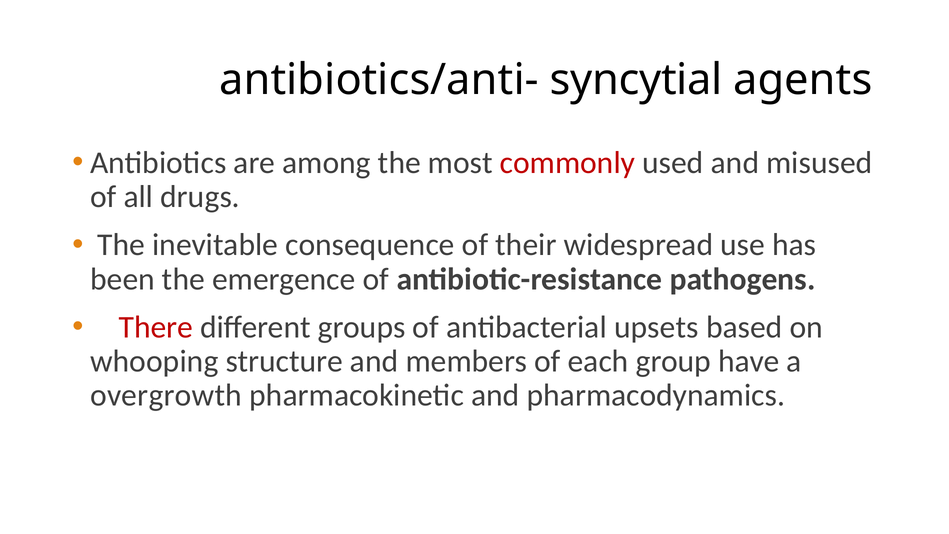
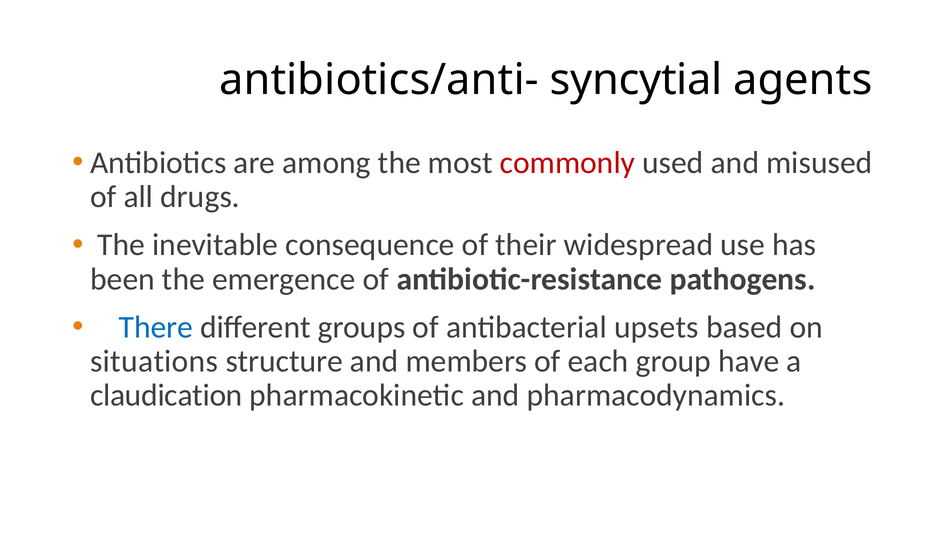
There colour: red -> blue
whooping: whooping -> situations
overgrowth: overgrowth -> claudication
